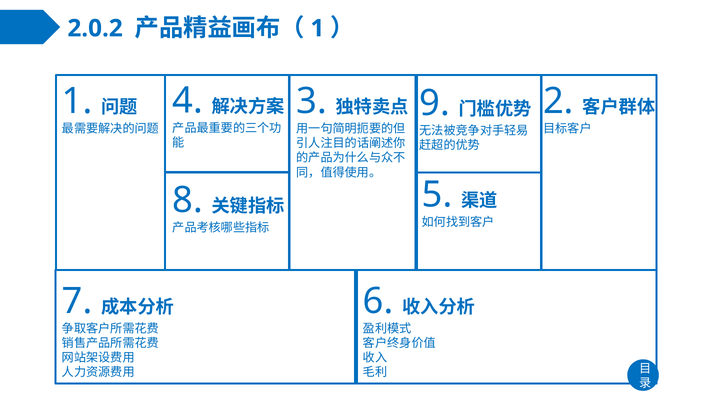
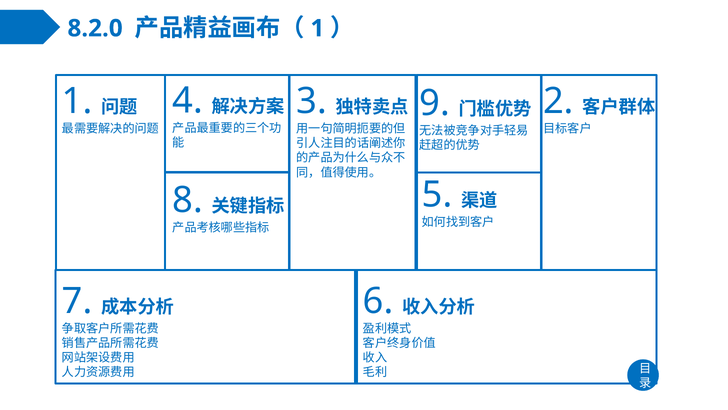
2.0.2: 2.0.2 -> 8.2.0
